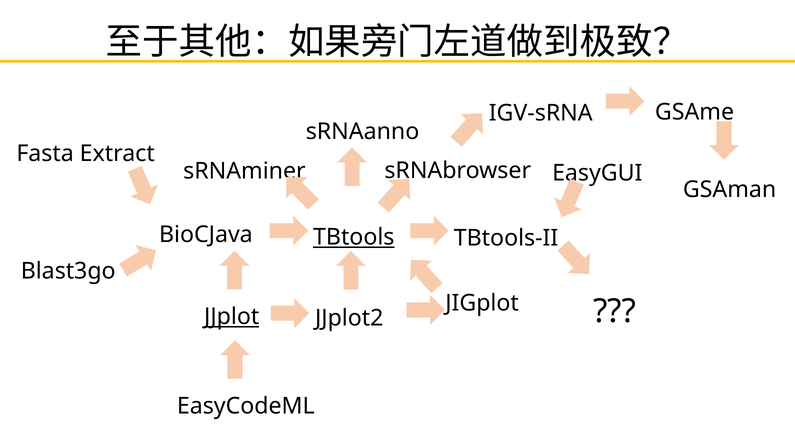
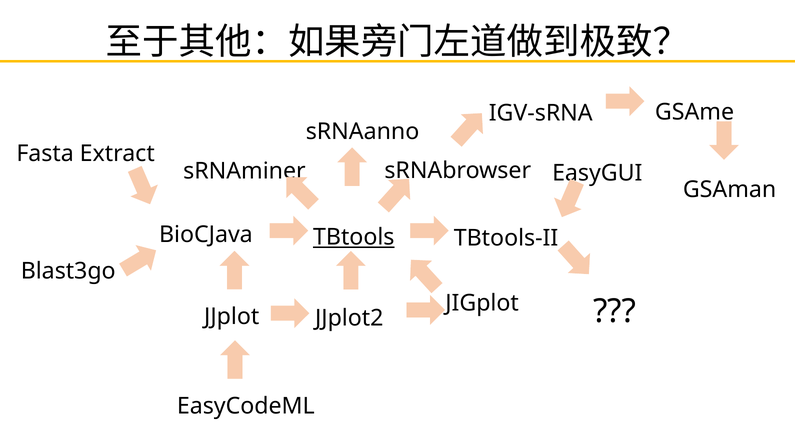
JJplot underline: present -> none
